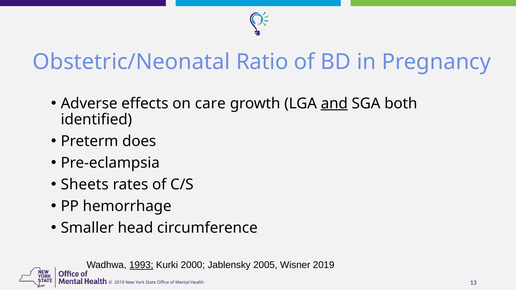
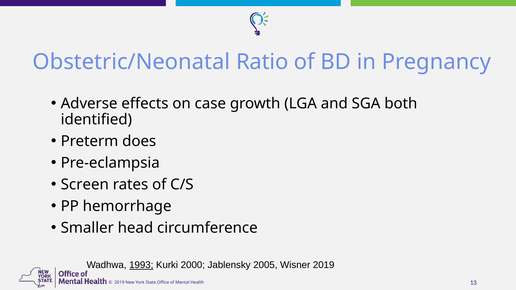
care: care -> case
and underline: present -> none
Sheets: Sheets -> Screen
